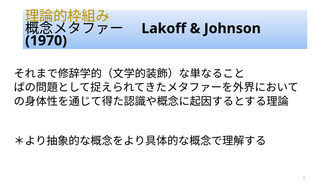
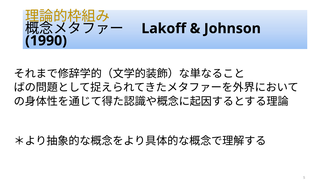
1970: 1970 -> 1990
